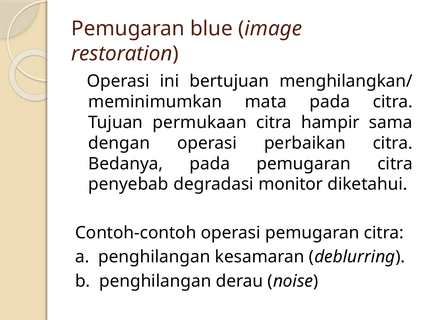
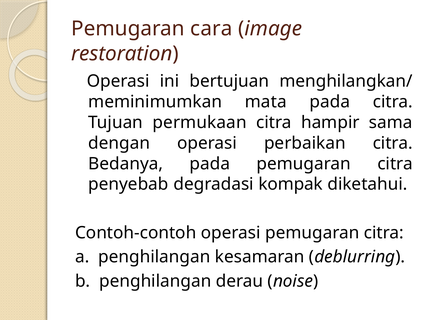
blue: blue -> cara
monitor: monitor -> kompak
